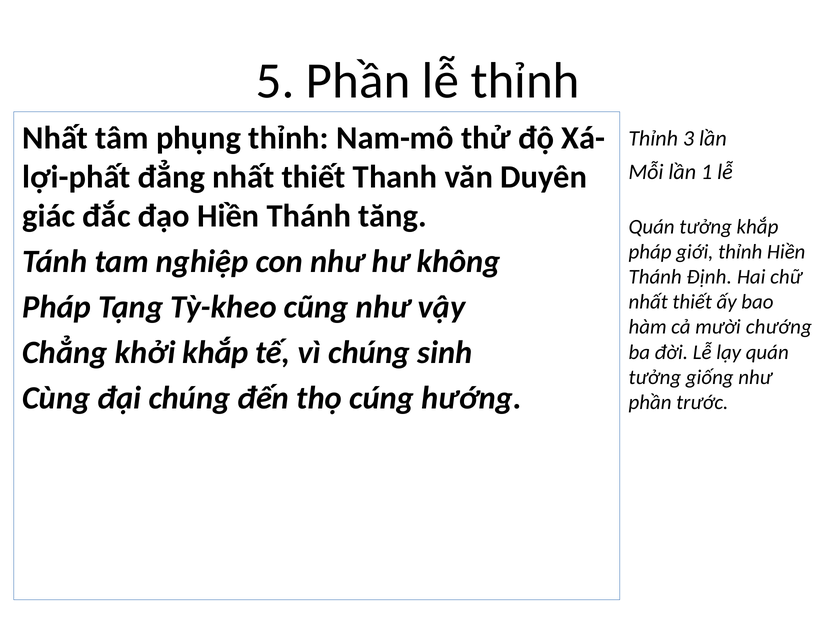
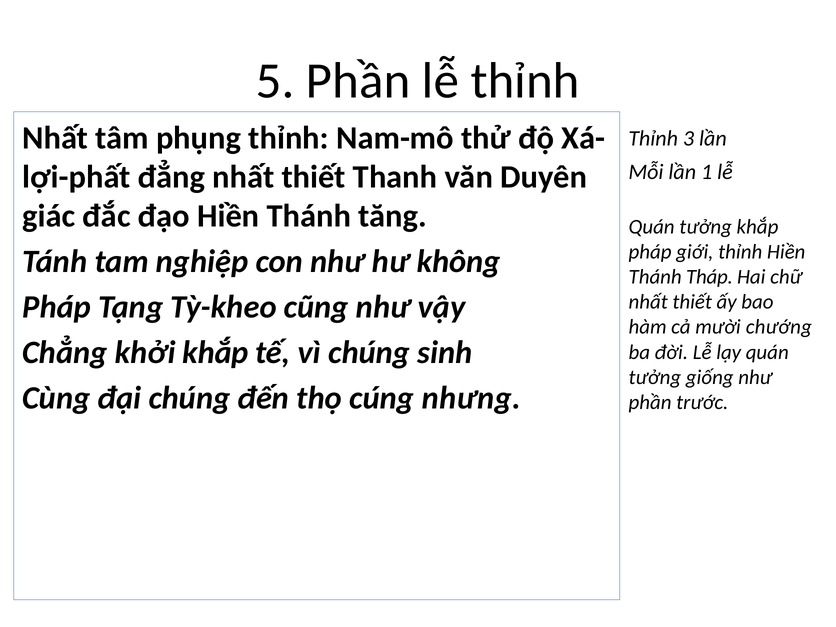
Định: Định -> Tháp
hướng: hướng -> nhưng
